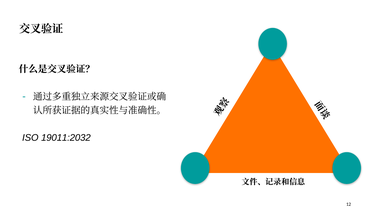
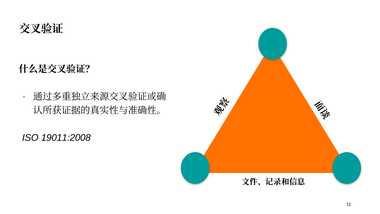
19011:2032: 19011:2032 -> 19011:2008
